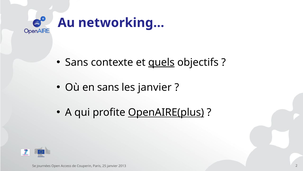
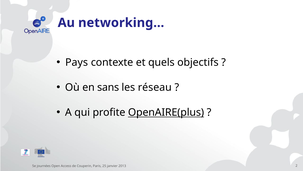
Sans at (77, 62): Sans -> Pays
quels underline: present -> none
les janvier: janvier -> réseau
